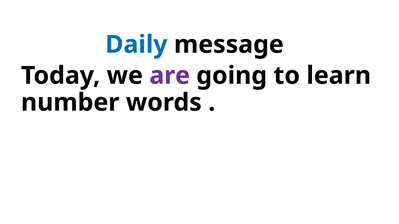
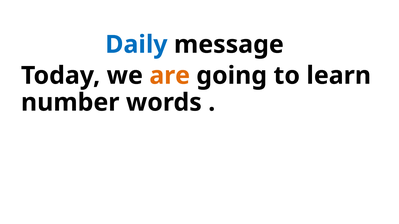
are colour: purple -> orange
